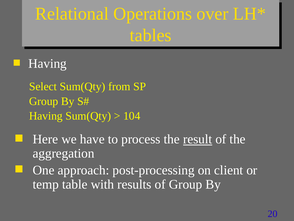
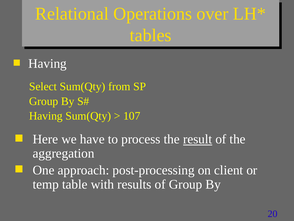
104: 104 -> 107
